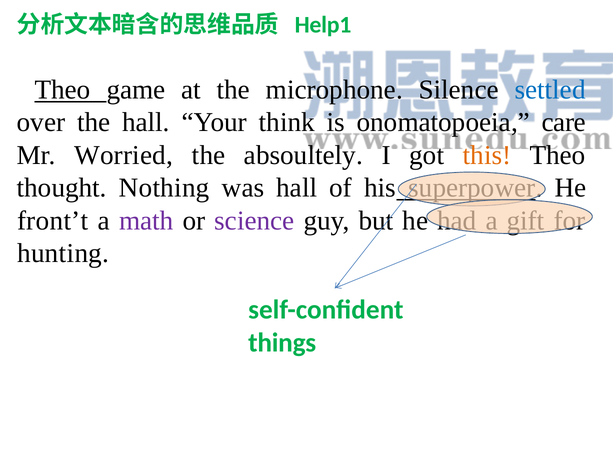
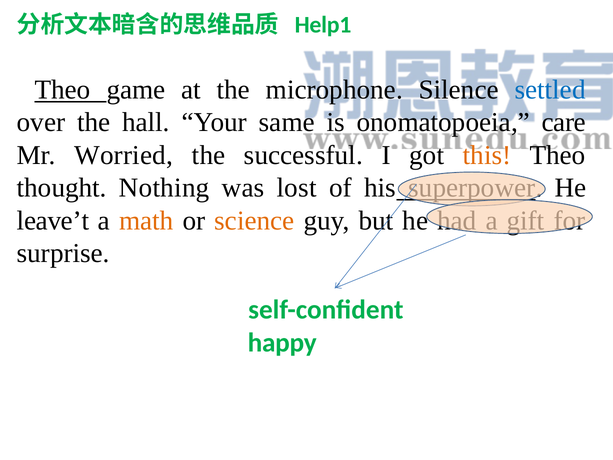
think: think -> same
absoultely: absoultely -> successful
was hall: hall -> lost
front’t: front’t -> leave’t
math colour: purple -> orange
science colour: purple -> orange
hunting: hunting -> surprise
things: things -> happy
